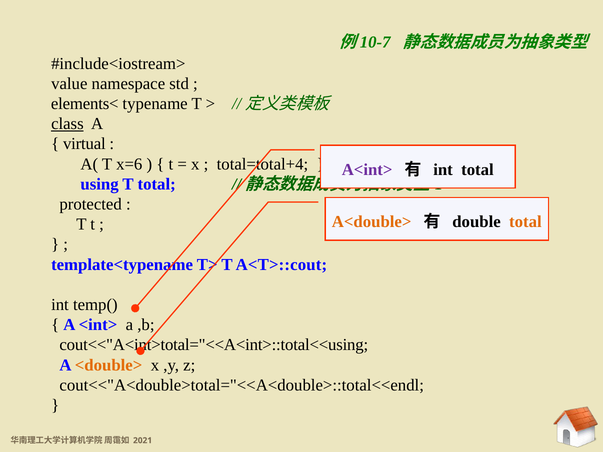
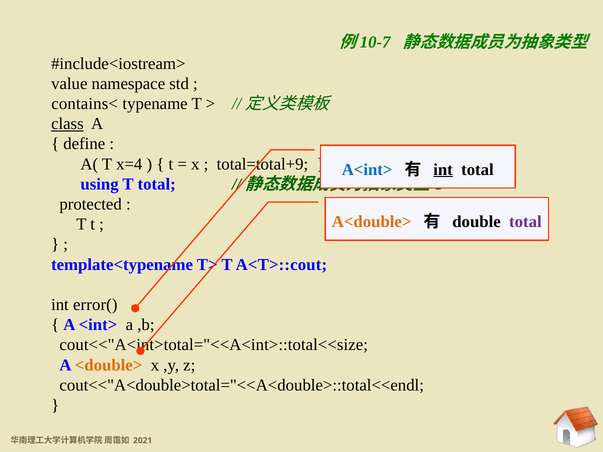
elements<: elements< -> contains<
virtual: virtual -> define
x=6: x=6 -> x=4
total=total+4: total=total+4 -> total=total+9
A<int> colour: purple -> blue
int at (443, 170) underline: none -> present
total at (525, 222) colour: orange -> purple
temp(: temp( -> error(
cout<<"A<int>total="<<A<int>::total<<using: cout<<"A<int>total="<<A<int>::total<<using -> cout<<"A<int>total="<<A<int>::total<<size
